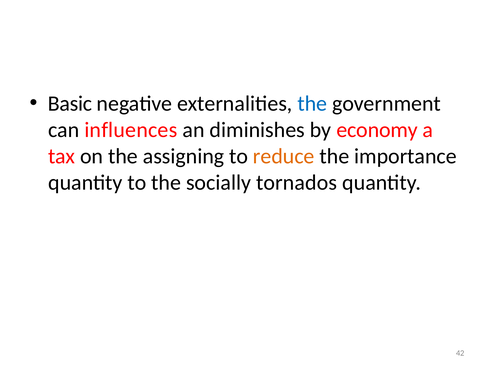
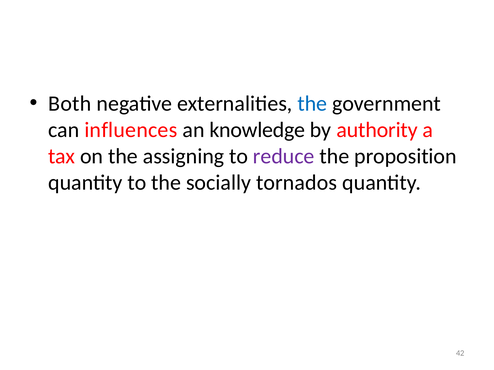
Basic: Basic -> Both
diminishes: diminishes -> knowledge
economy: economy -> authority
reduce colour: orange -> purple
importance: importance -> proposition
